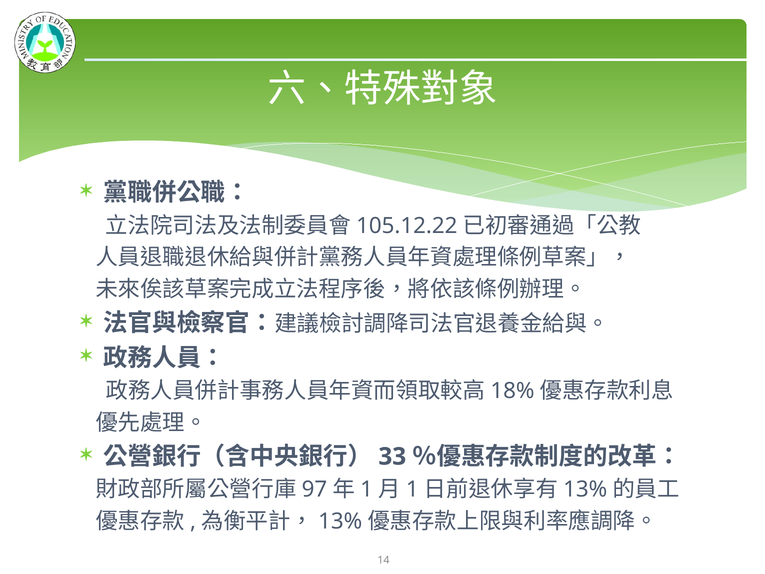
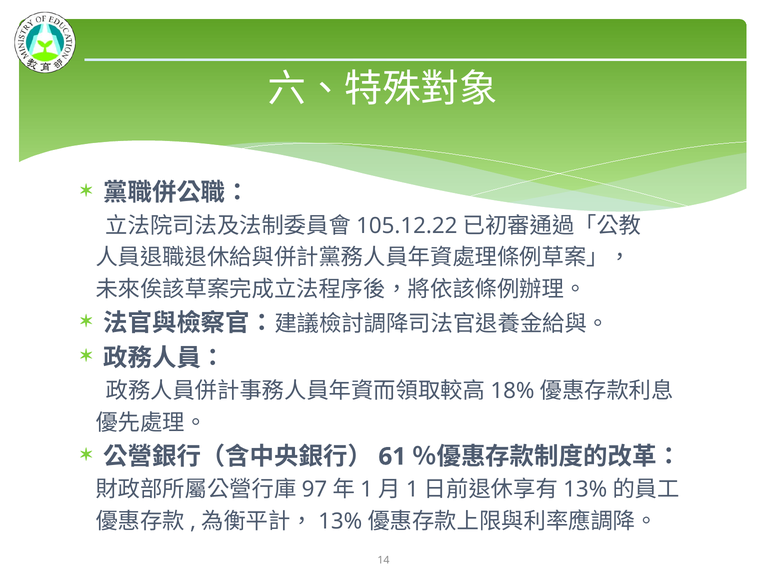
33: 33 -> 61
